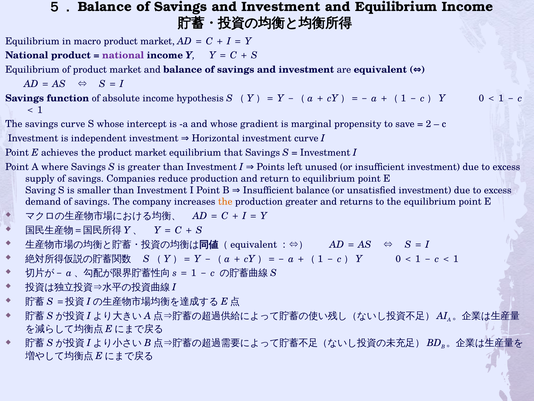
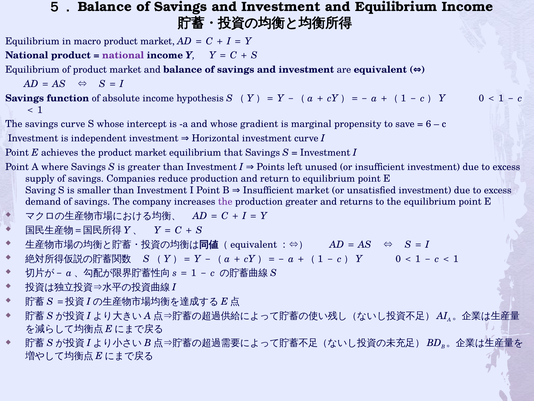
2: 2 -> 6
Insufficient balance: balance -> market
the at (225, 202) colour: orange -> purple
